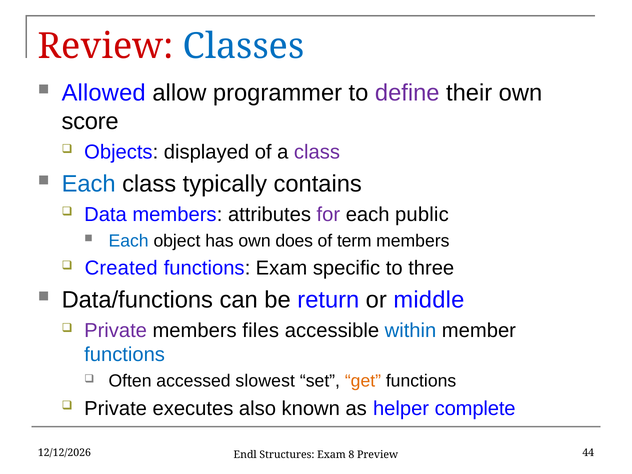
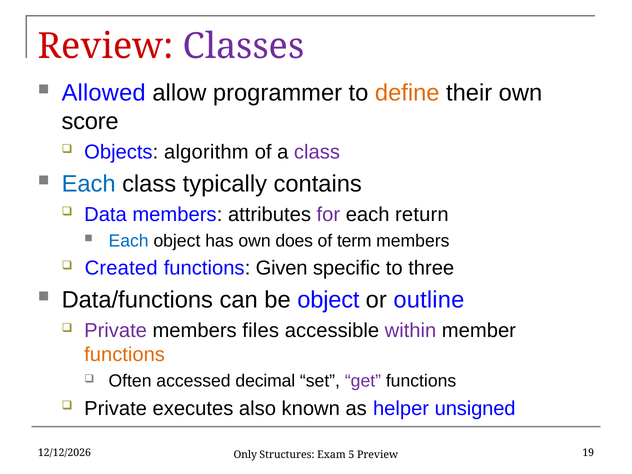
Classes colour: blue -> purple
define colour: purple -> orange
displayed: displayed -> algorithm
public: public -> return
functions Exam: Exam -> Given
be return: return -> object
middle: middle -> outline
within colour: blue -> purple
functions at (125, 355) colour: blue -> orange
slowest: slowest -> decimal
get colour: orange -> purple
complete: complete -> unsigned
Endl: Endl -> Only
8: 8 -> 5
44: 44 -> 19
